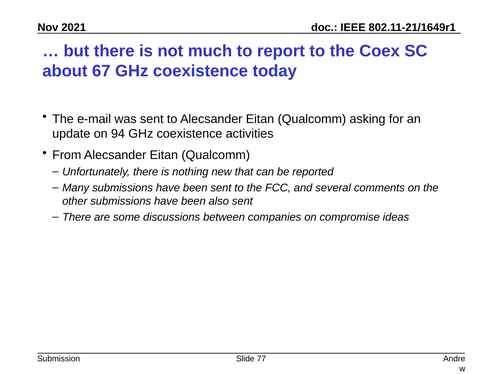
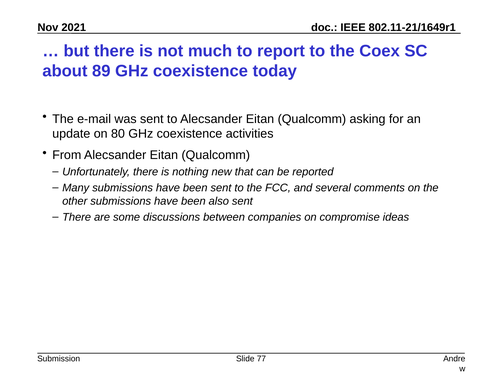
67: 67 -> 89
94: 94 -> 80
